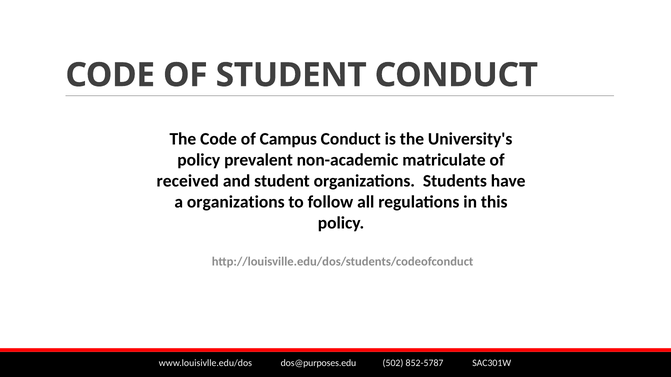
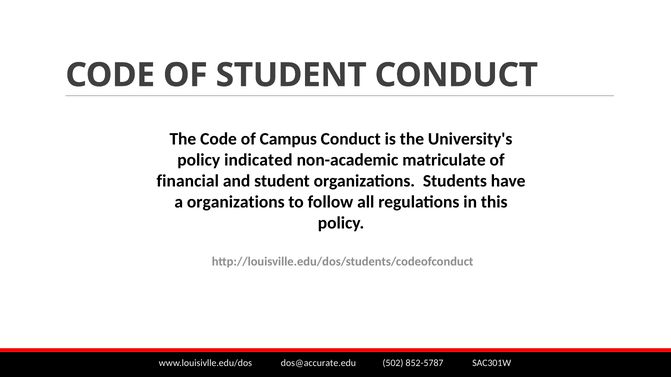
prevalent: prevalent -> indicated
received: received -> financial
dos@purposes.edu: dos@purposes.edu -> dos@accurate.edu
